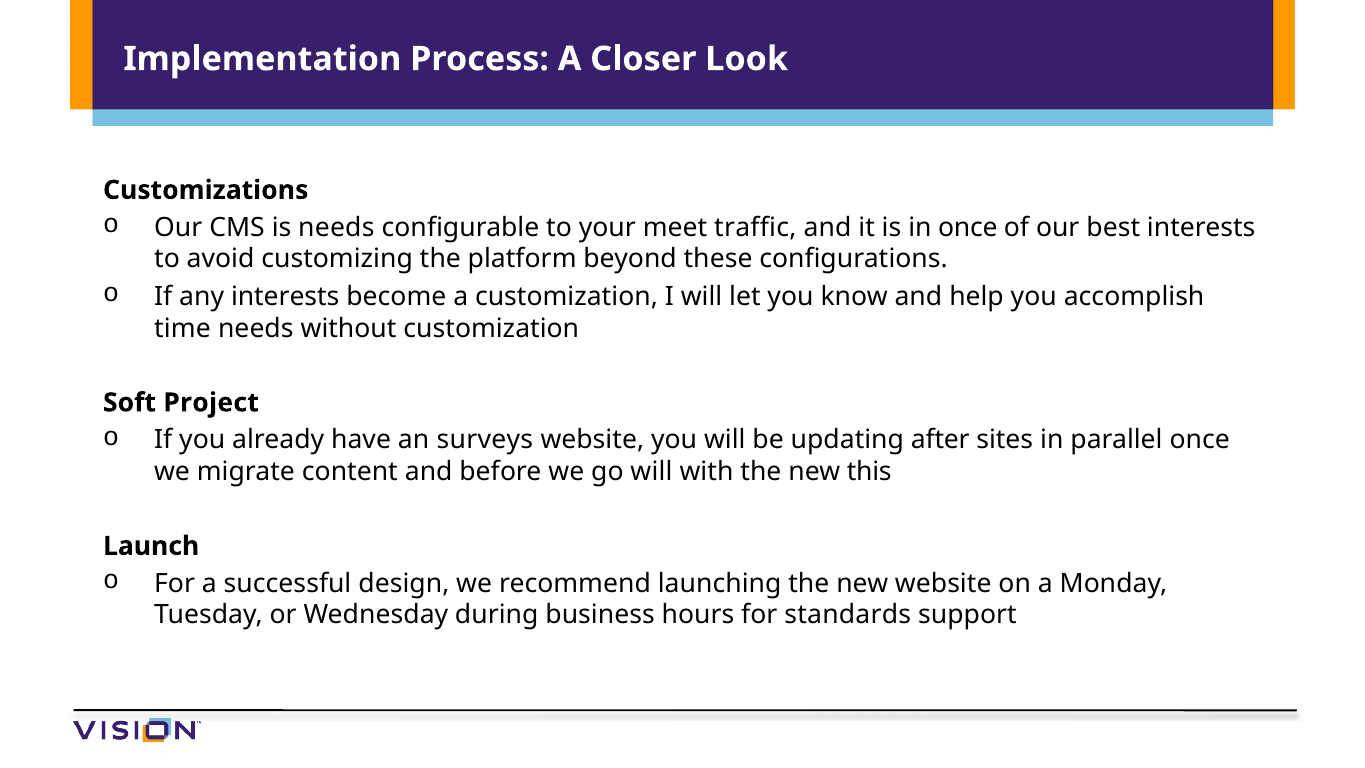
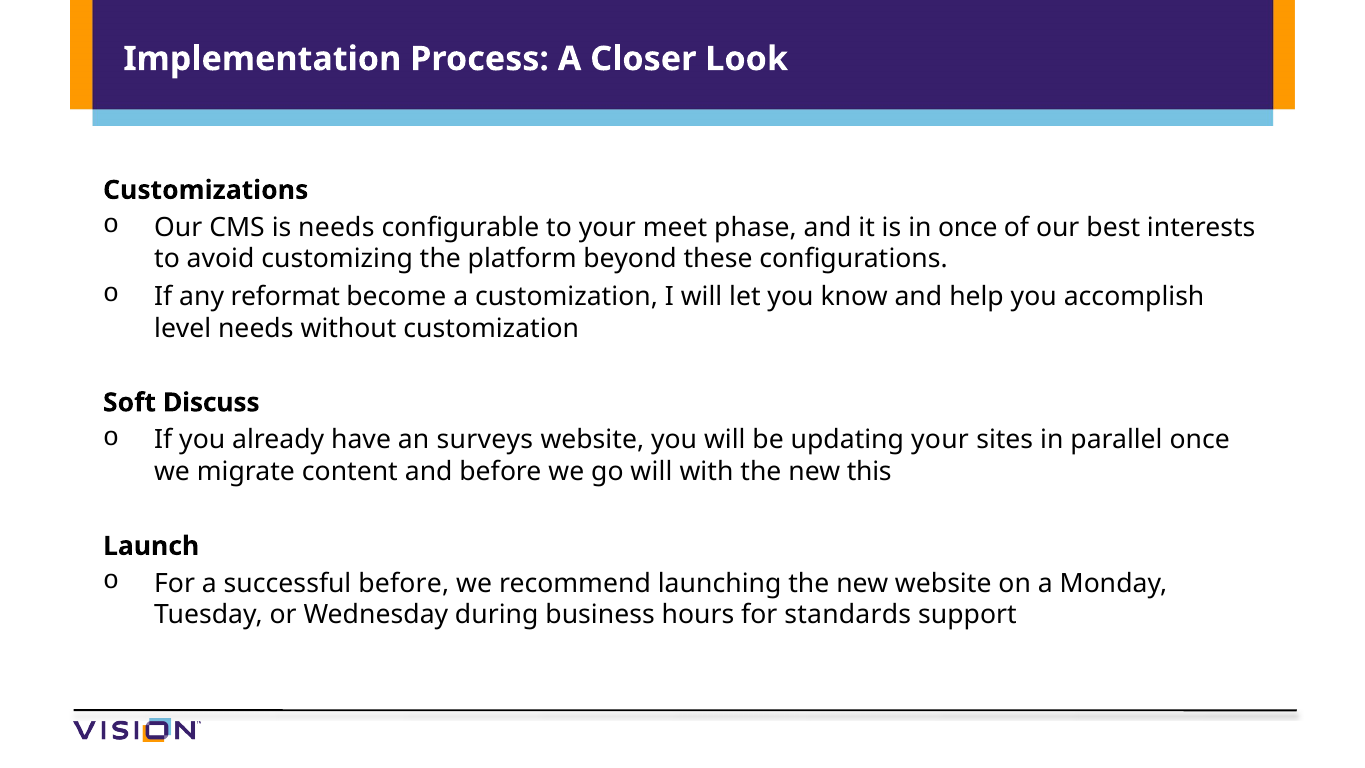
traffic: traffic -> phase
any interests: interests -> reformat
time: time -> level
Project: Project -> Discuss
updating after: after -> your
successful design: design -> before
